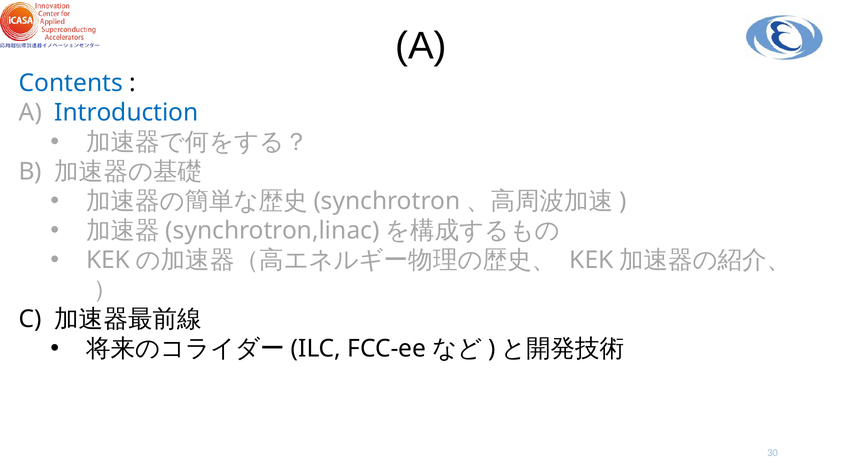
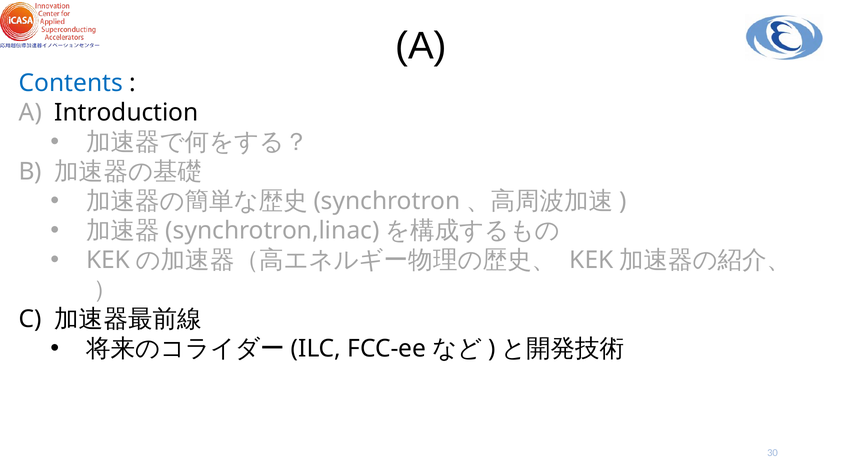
Introduction colour: blue -> black
